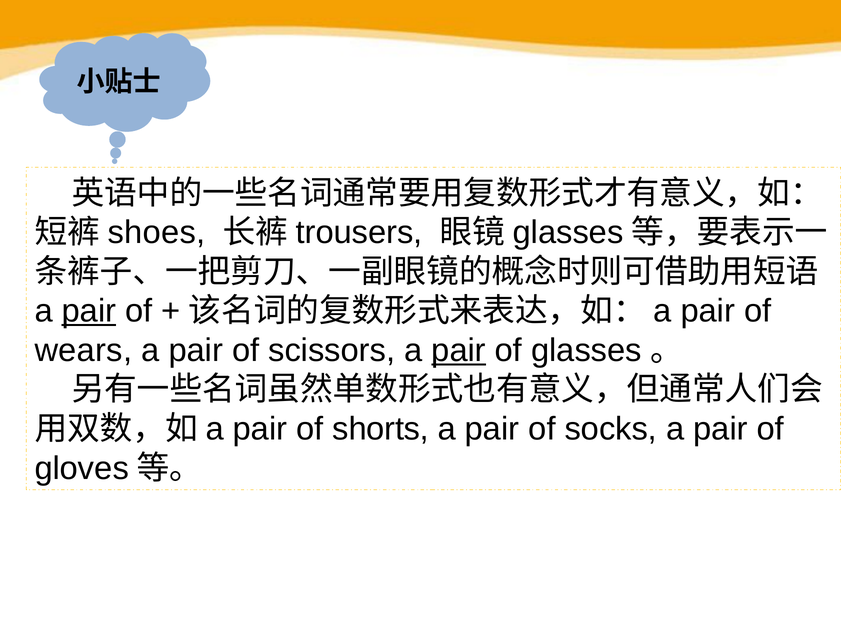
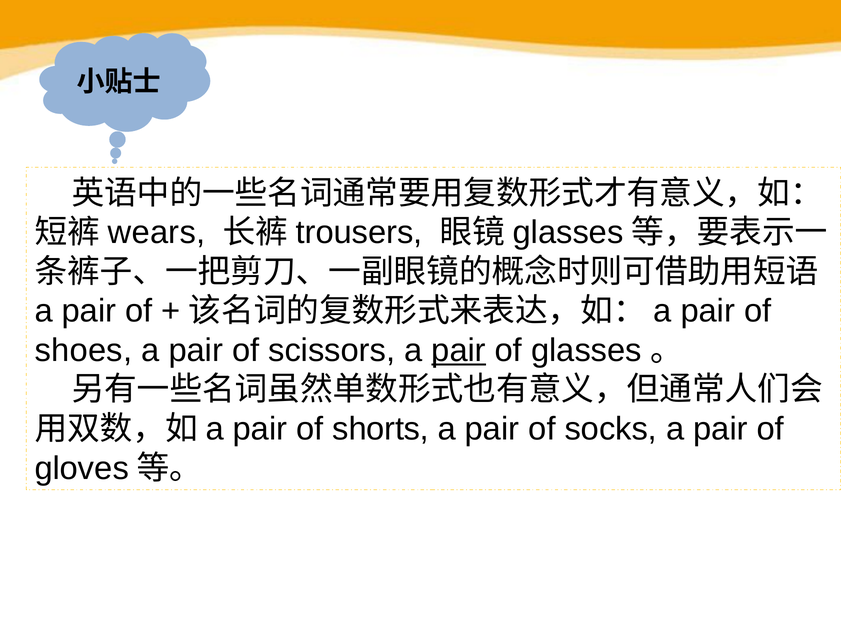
shoes: shoes -> wears
pair at (89, 311) underline: present -> none
wears: wears -> shoes
